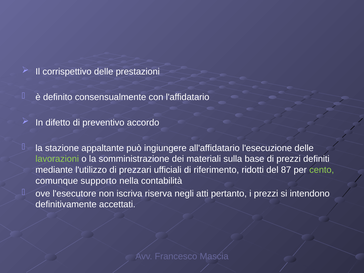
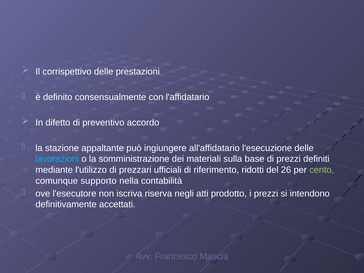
lavorazioni colour: light green -> light blue
87: 87 -> 26
pertanto: pertanto -> prodotto
